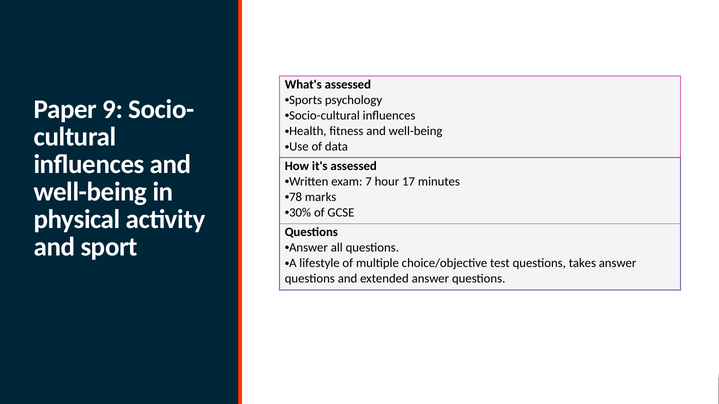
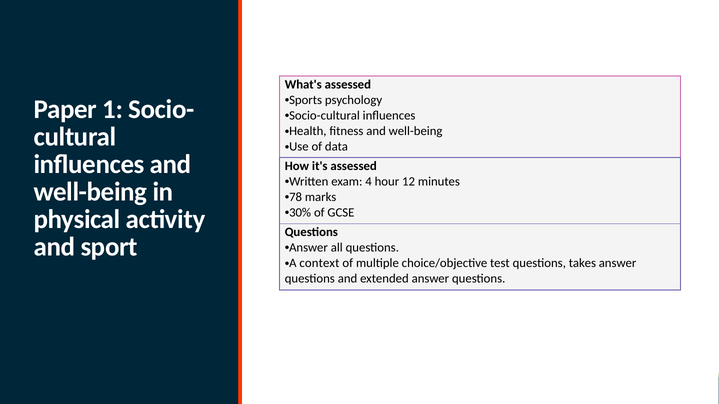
9: 9 -> 1
7: 7 -> 4
17: 17 -> 12
lifestyle: lifestyle -> context
